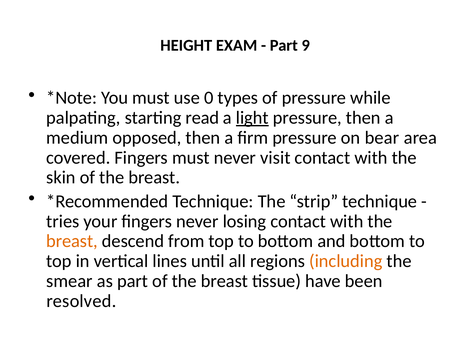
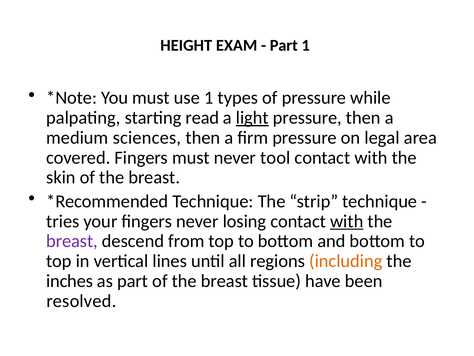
Part 9: 9 -> 1
use 0: 0 -> 1
opposed: opposed -> sciences
bear: bear -> legal
visit: visit -> tool
with at (347, 221) underline: none -> present
breast at (72, 241) colour: orange -> purple
smear: smear -> inches
